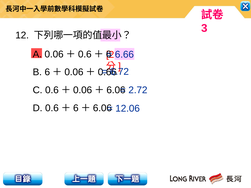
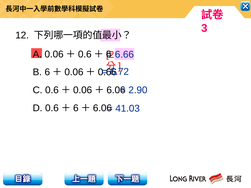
2.72: 2.72 -> 2.90
12.06: 12.06 -> 41.03
